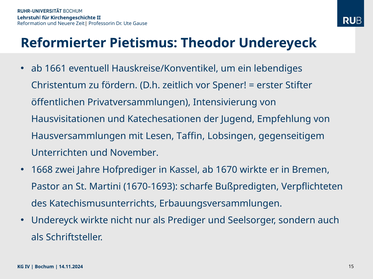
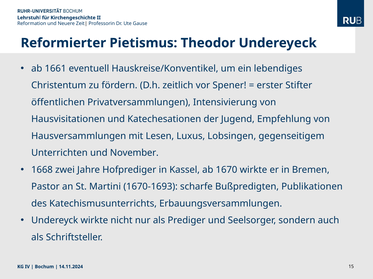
Taffin: Taffin -> Luxus
Verpflichteten: Verpflichteten -> Publikationen
